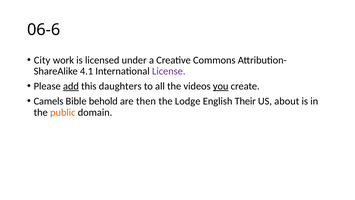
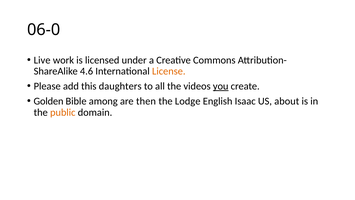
06-6: 06-6 -> 06-0
City: City -> Live
4.1: 4.1 -> 4.6
License colour: purple -> orange
add underline: present -> none
Camels: Camels -> Golden
behold: behold -> among
Their: Their -> Isaac
